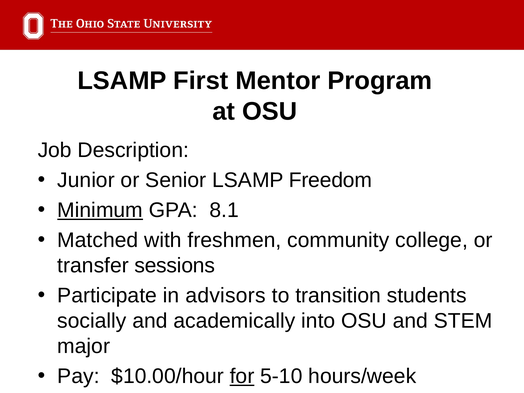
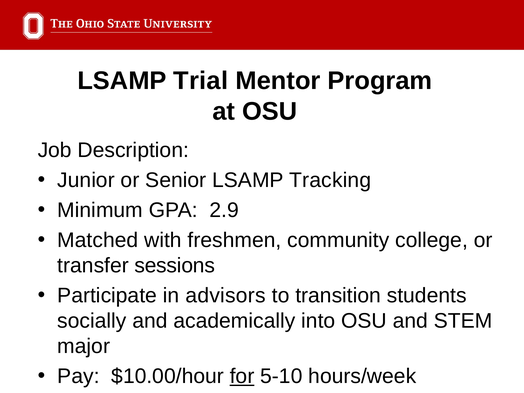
First: First -> Trial
Freedom: Freedom -> Tracking
Minimum underline: present -> none
8.1: 8.1 -> 2.9
